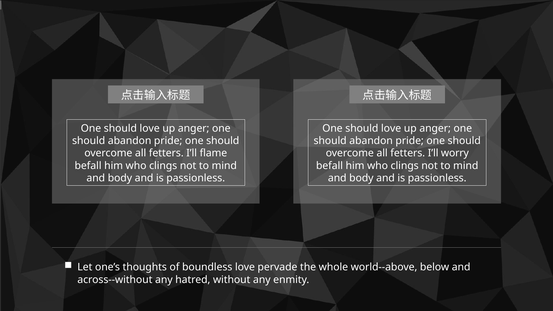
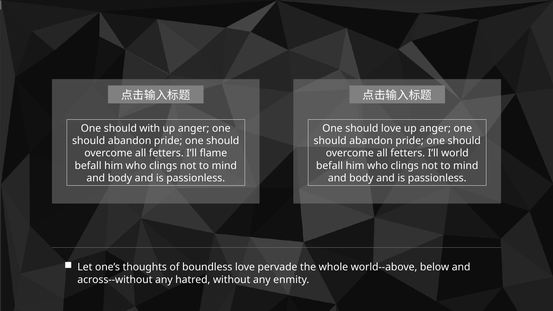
love at (150, 128): love -> with
worry: worry -> world
